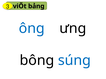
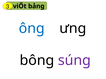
súng colour: blue -> purple
